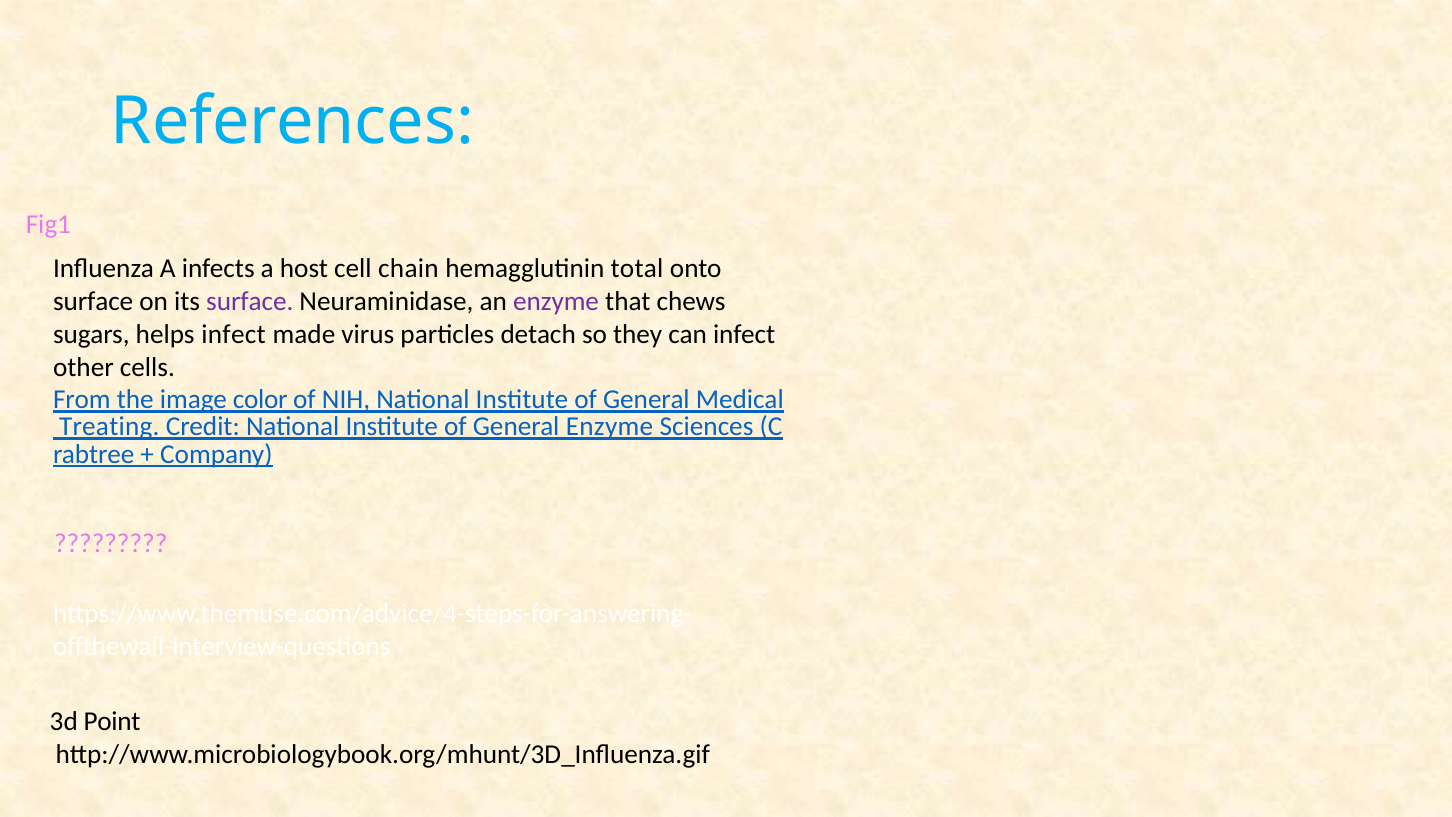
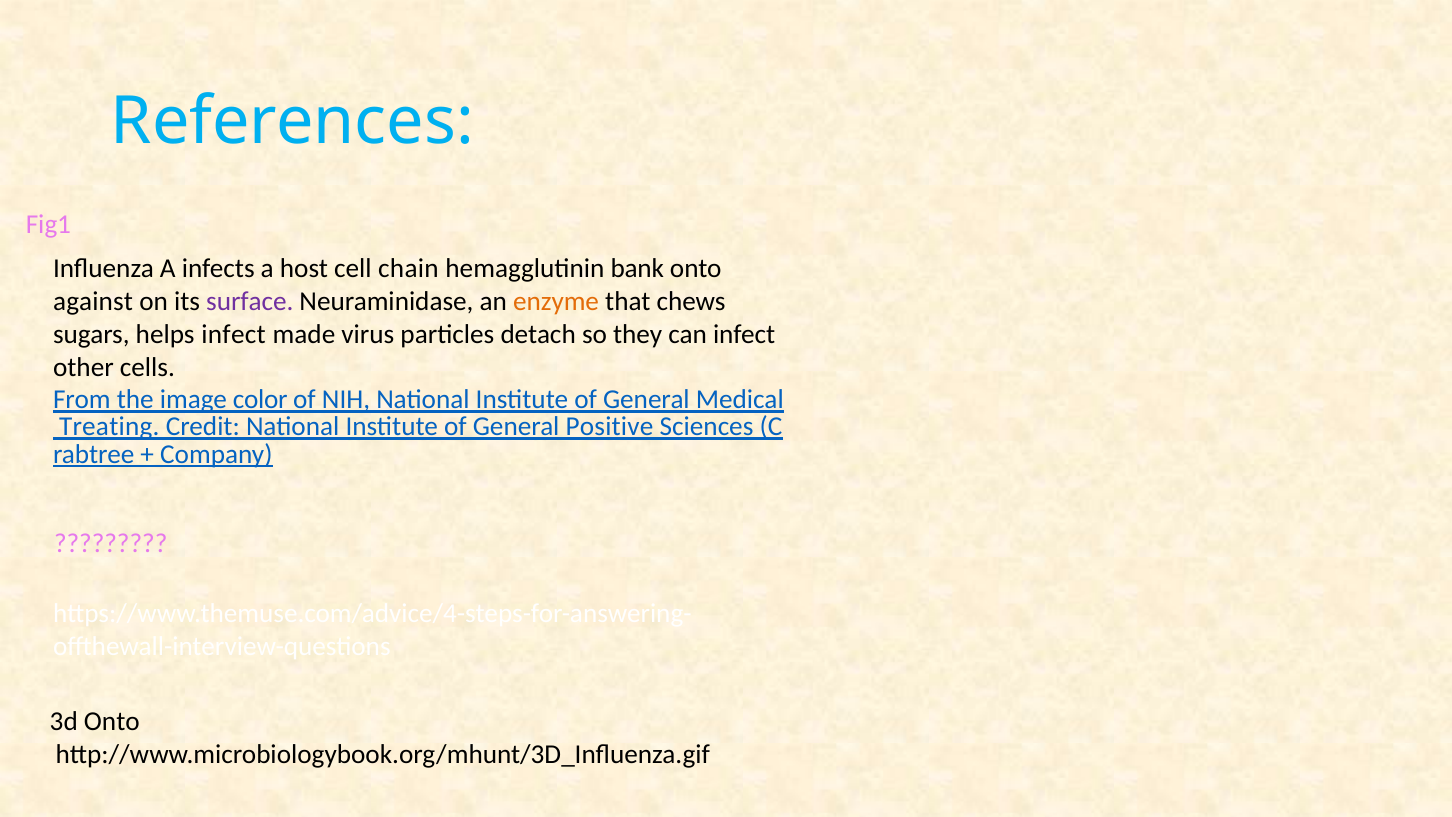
total: total -> bank
surface at (93, 302): surface -> against
enzyme at (556, 302) colour: purple -> orange
General Enzyme: Enzyme -> Positive
3d Point: Point -> Onto
